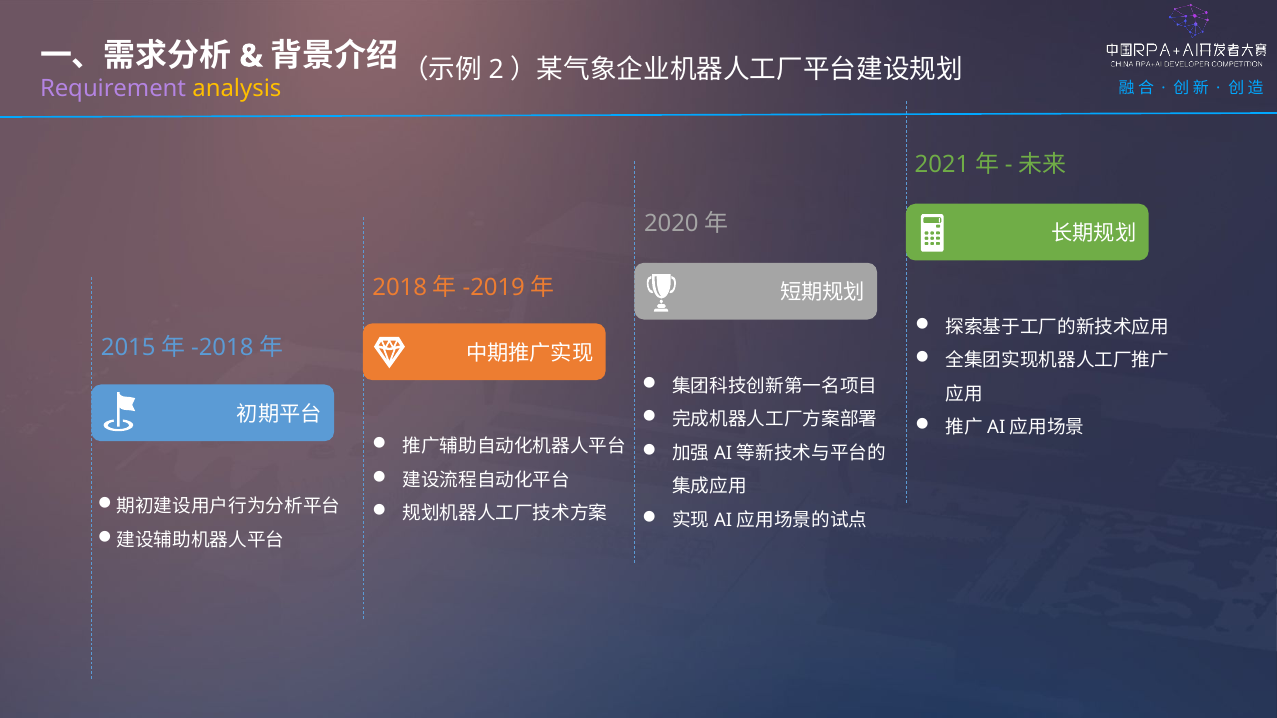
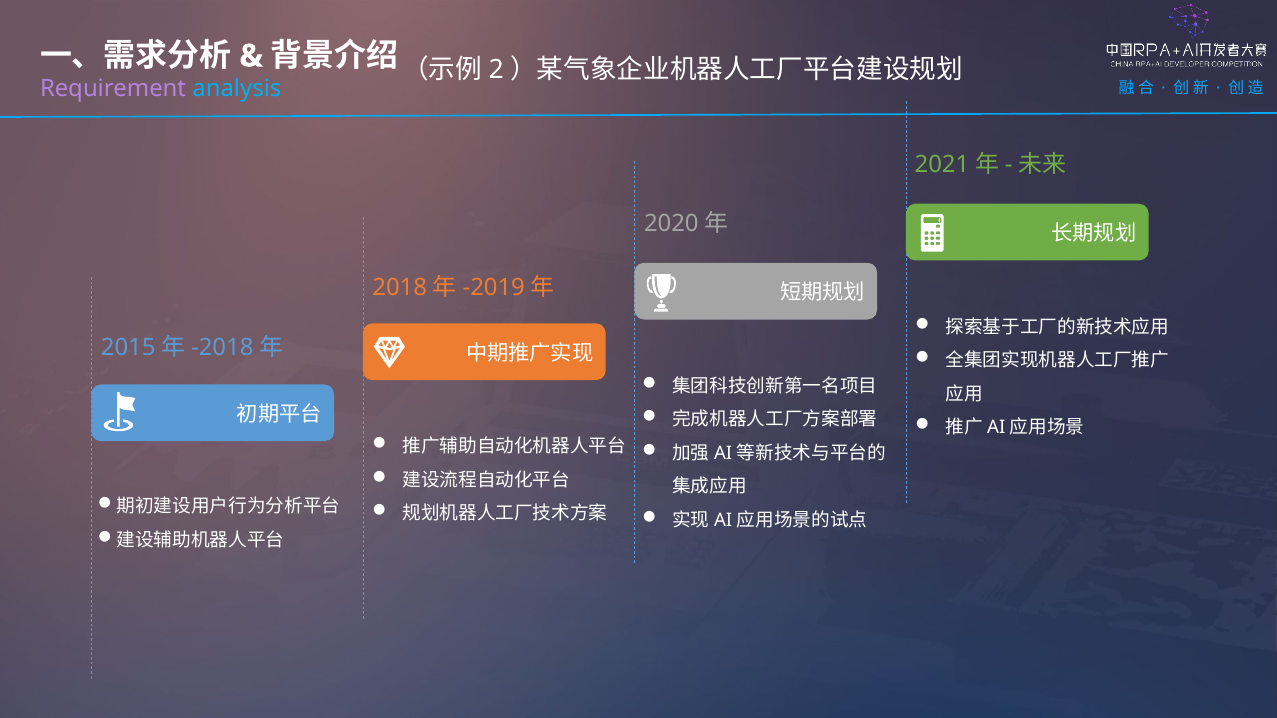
analysis colour: yellow -> light blue
